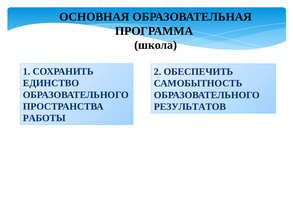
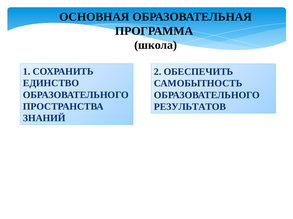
РАБОТЫ: РАБОТЫ -> ЗНАНИЙ
